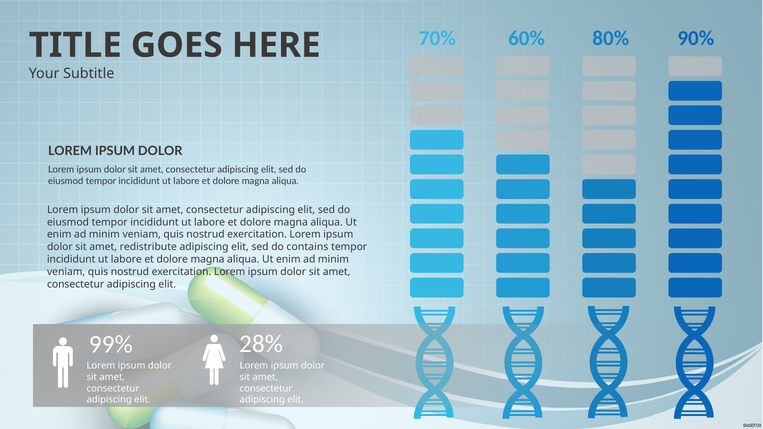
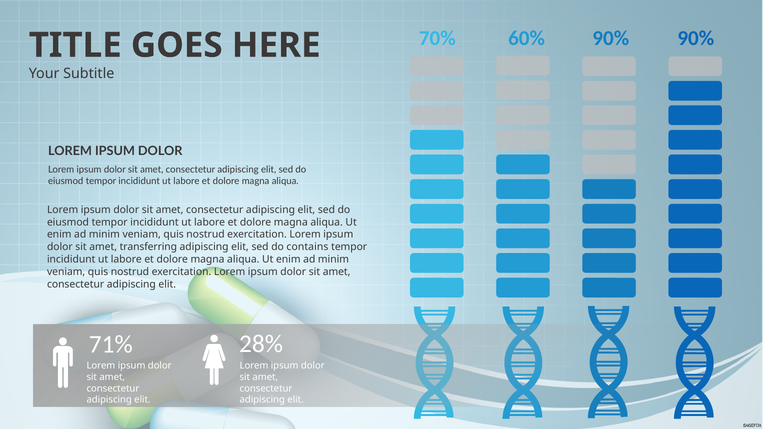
60% 80%: 80% -> 90%
redistribute: redistribute -> transferring
99%: 99% -> 71%
